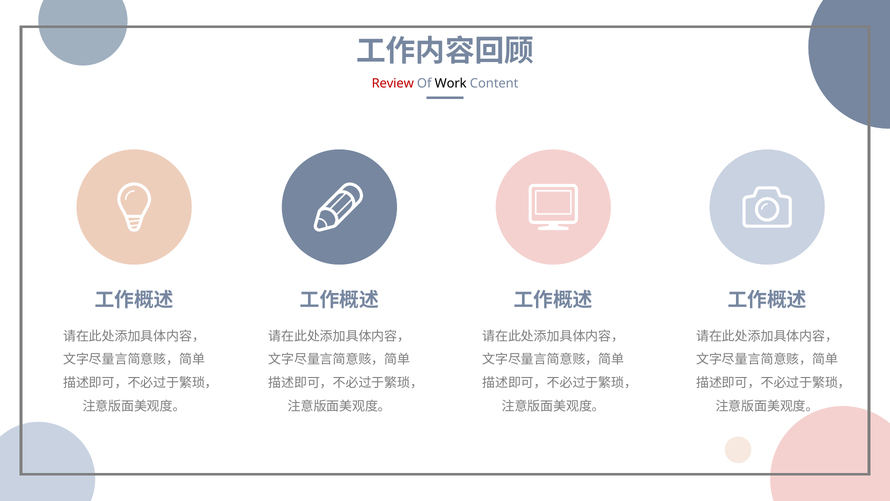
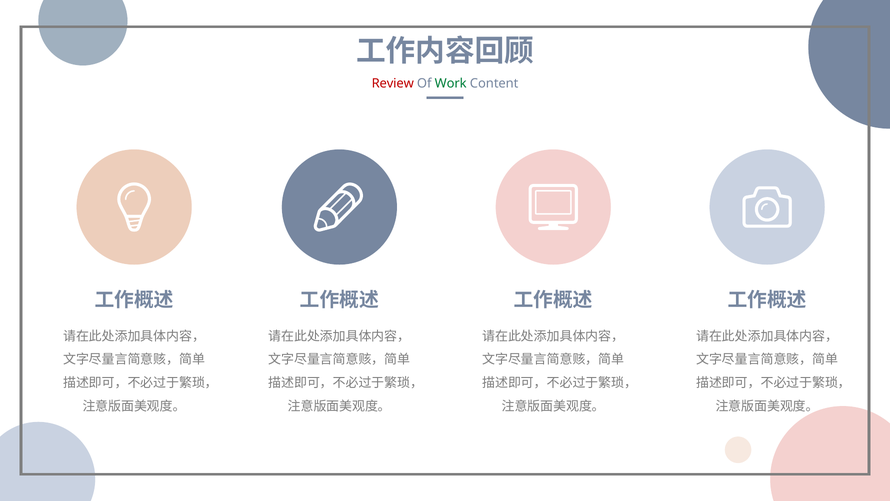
Work colour: black -> green
